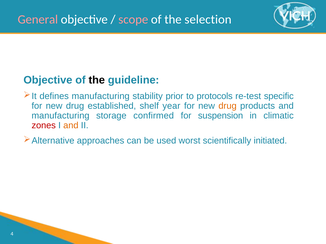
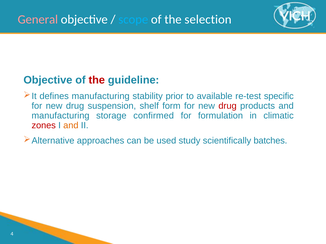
scope colour: pink -> light blue
the at (97, 80) colour: black -> red
protocols: protocols -> available
established: established -> suspension
year: year -> form
drug at (228, 106) colour: orange -> red
suspension: suspension -> formulation
worst: worst -> study
initiated: initiated -> batches
